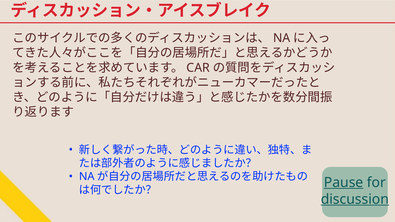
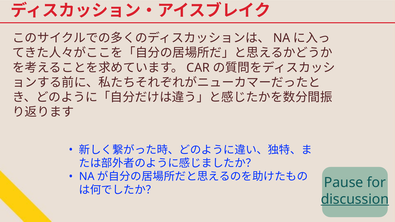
Pause underline: present -> none
